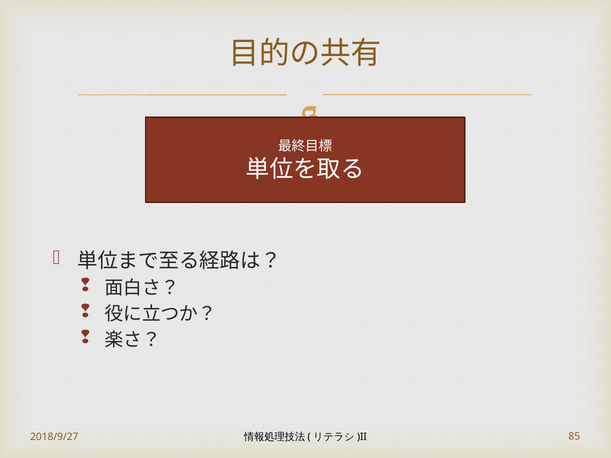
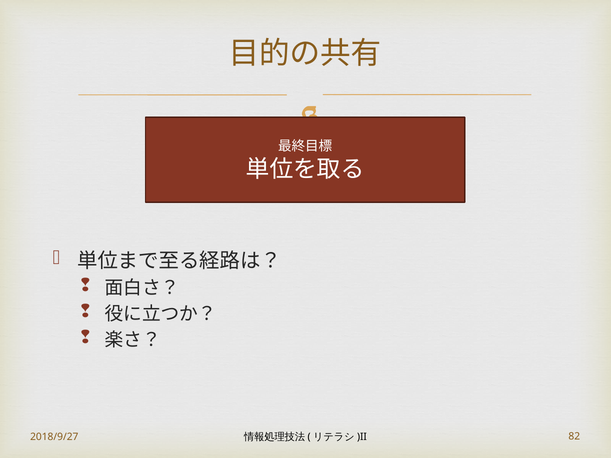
85: 85 -> 82
